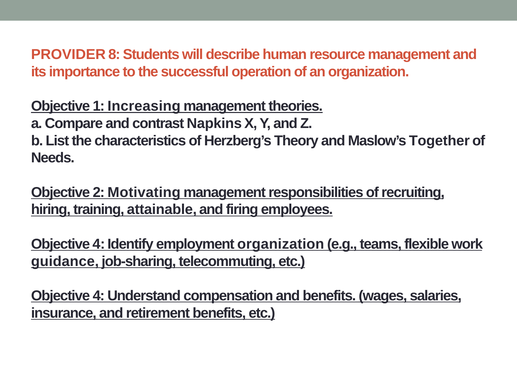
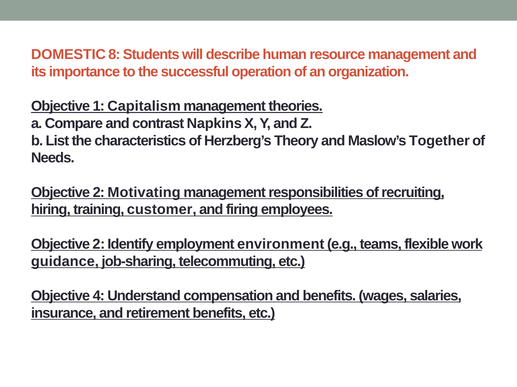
PROVIDER: PROVIDER -> DOMESTIC
Increasing: Increasing -> Capitalism
attainable: attainable -> customer
4 at (99, 245): 4 -> 2
employment organization: organization -> environment
